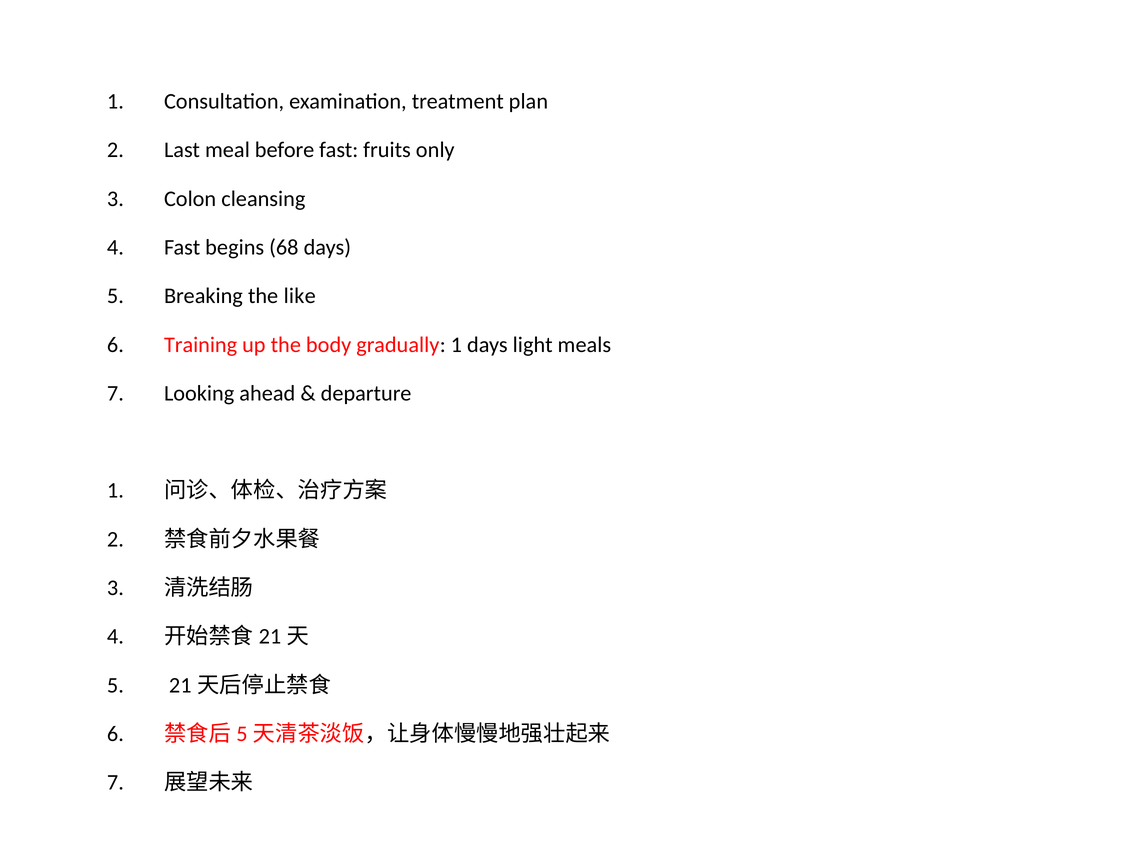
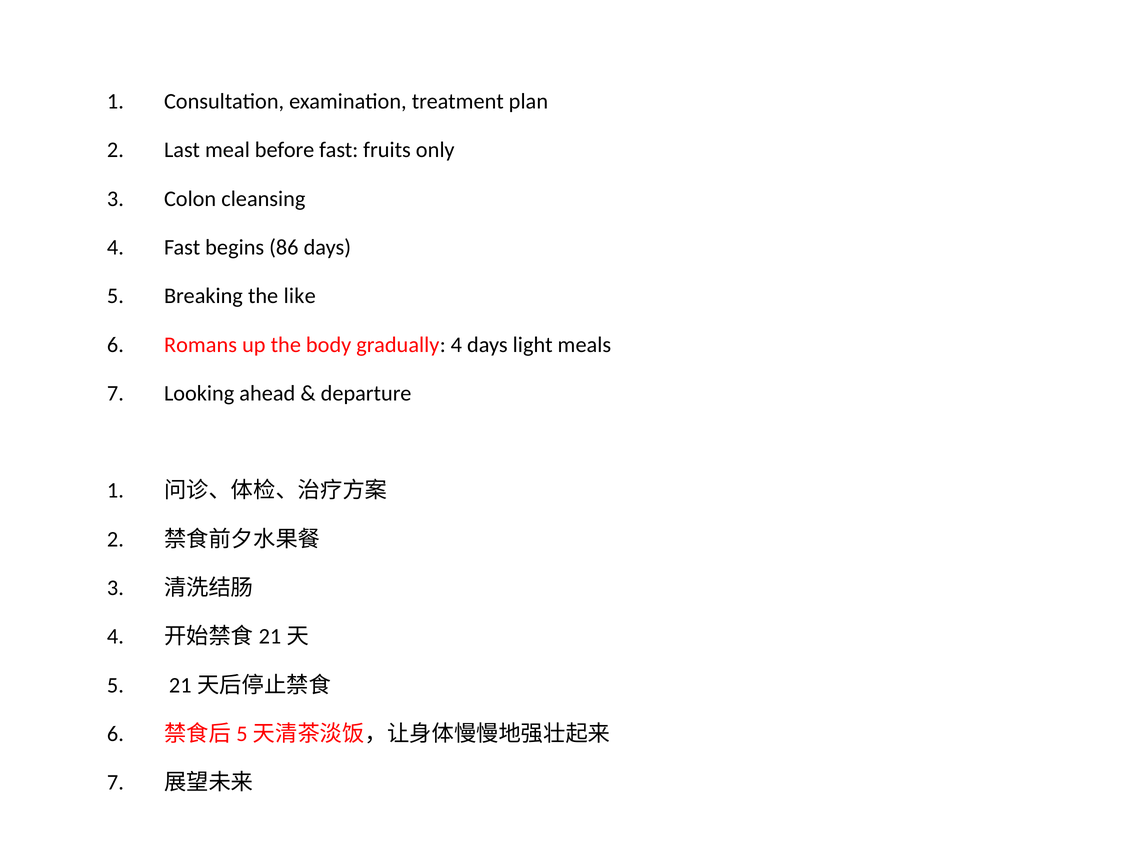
68: 68 -> 86
Training: Training -> Romans
gradually 1: 1 -> 4
